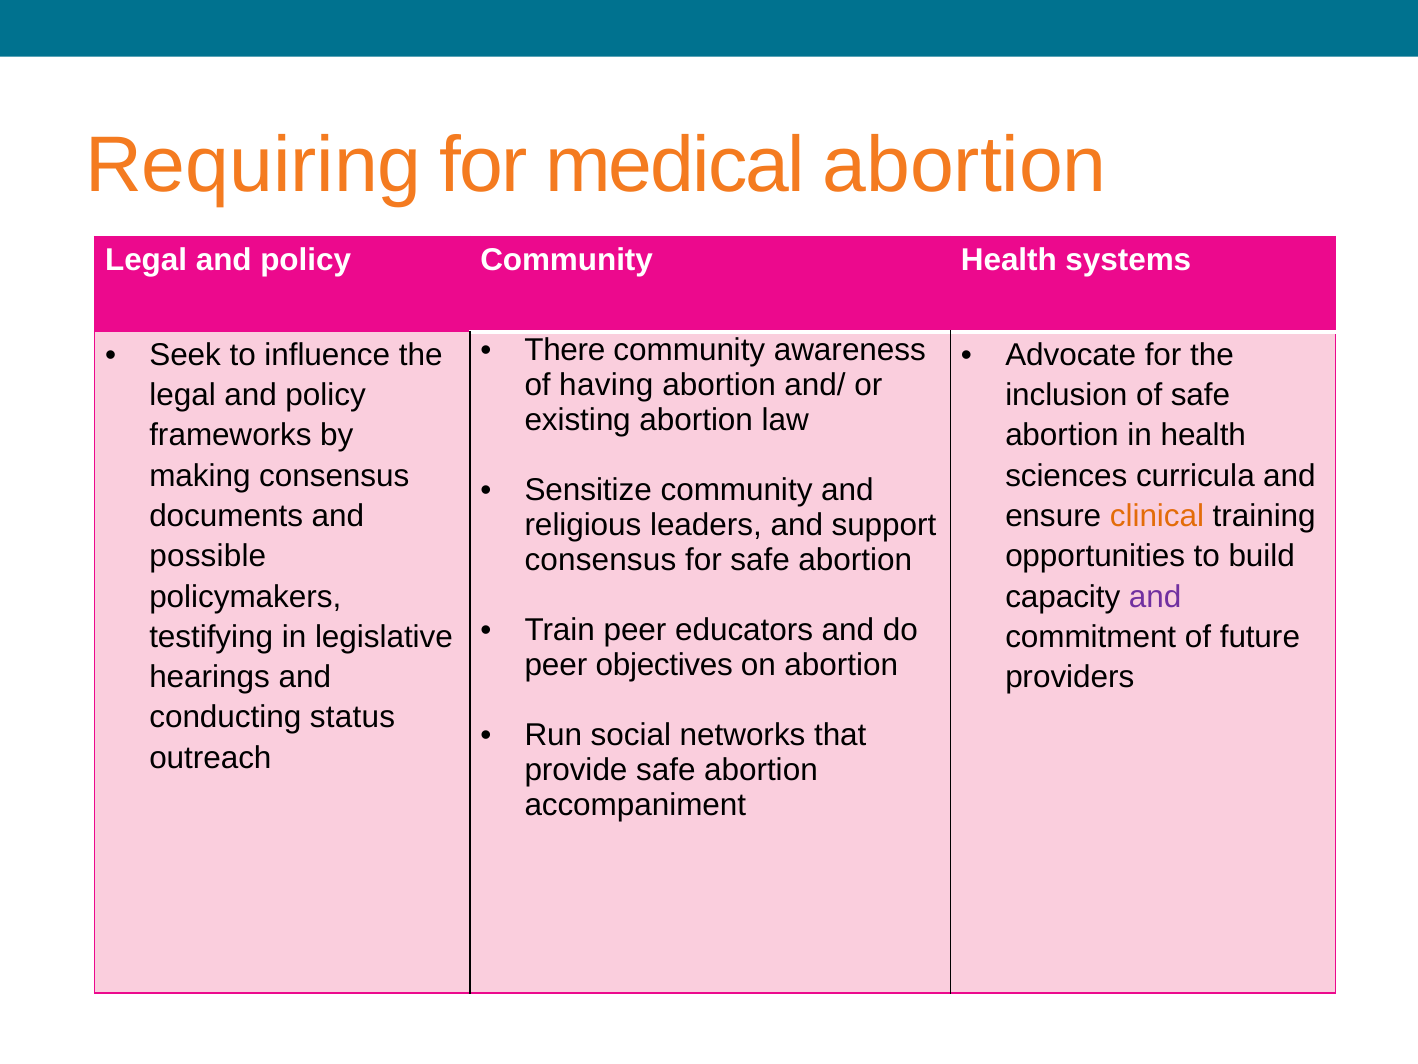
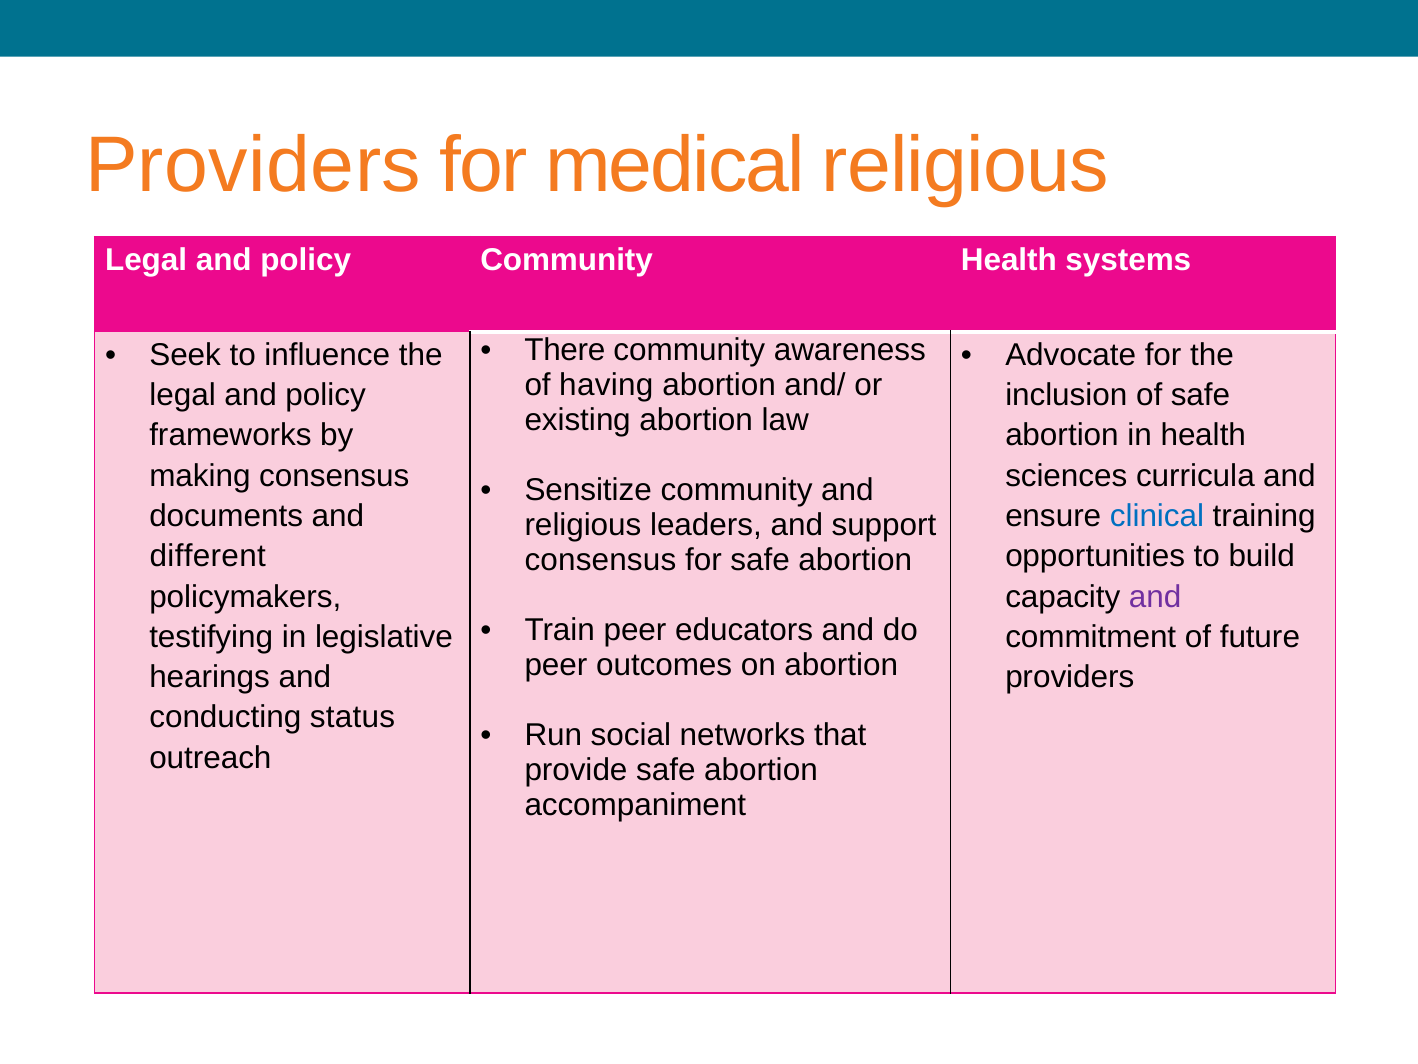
Requiring at (253, 165): Requiring -> Providers
medical abortion: abortion -> religious
clinical colour: orange -> blue
possible: possible -> different
objectives: objectives -> outcomes
